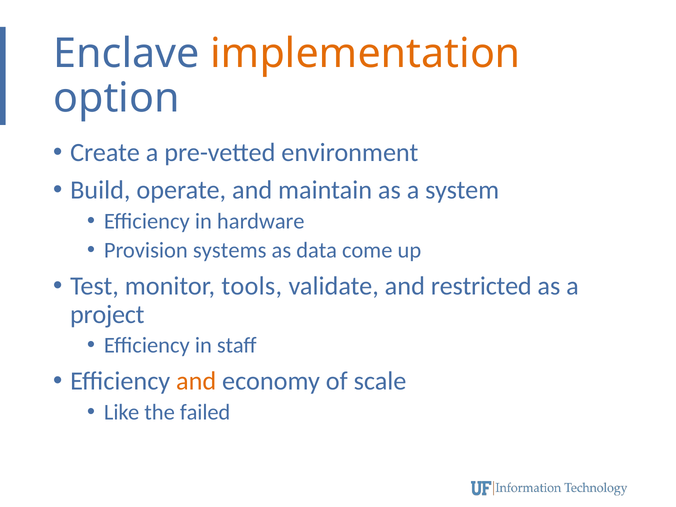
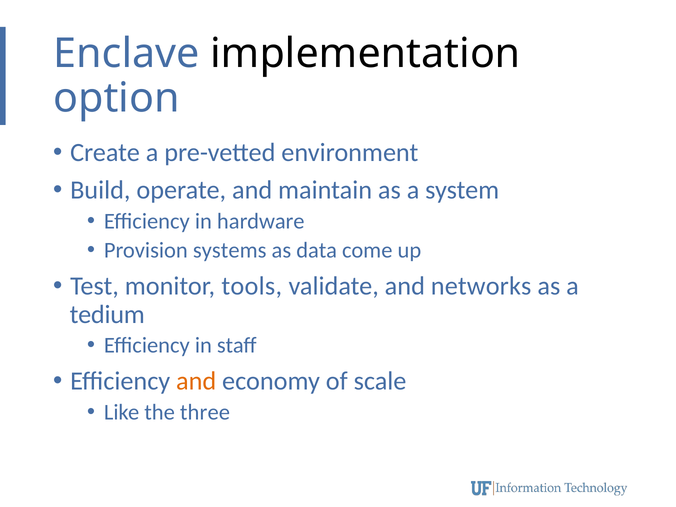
implementation colour: orange -> black
restricted: restricted -> networks
project: project -> tedium
failed: failed -> three
